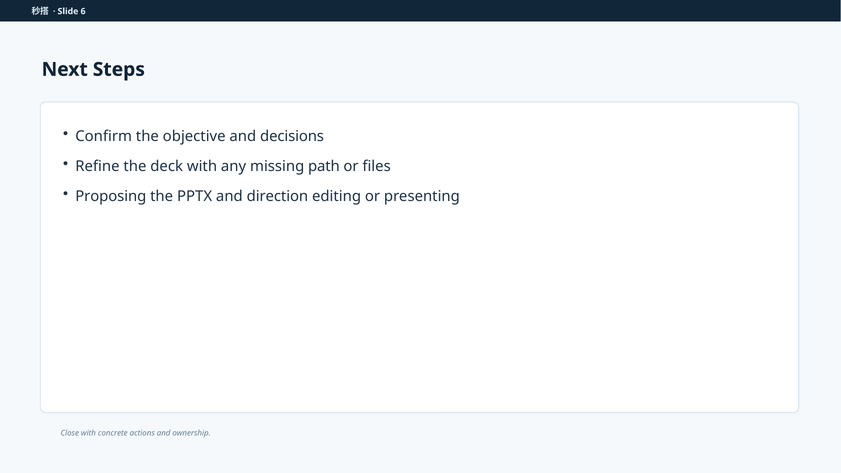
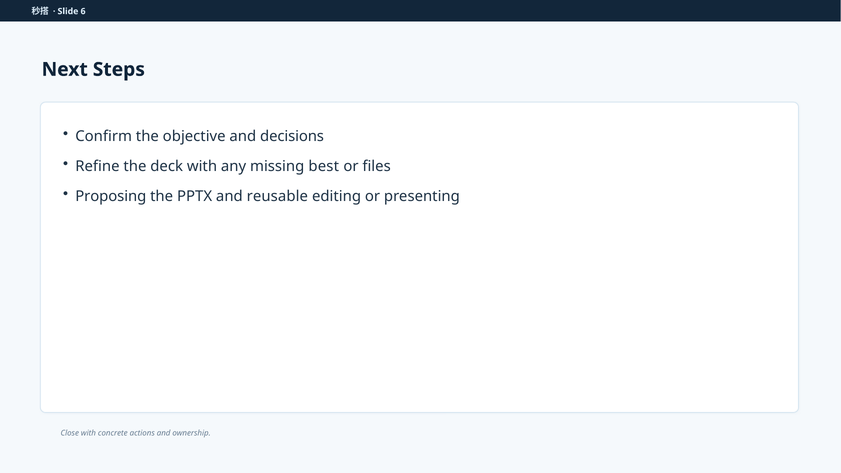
path: path -> best
direction: direction -> reusable
